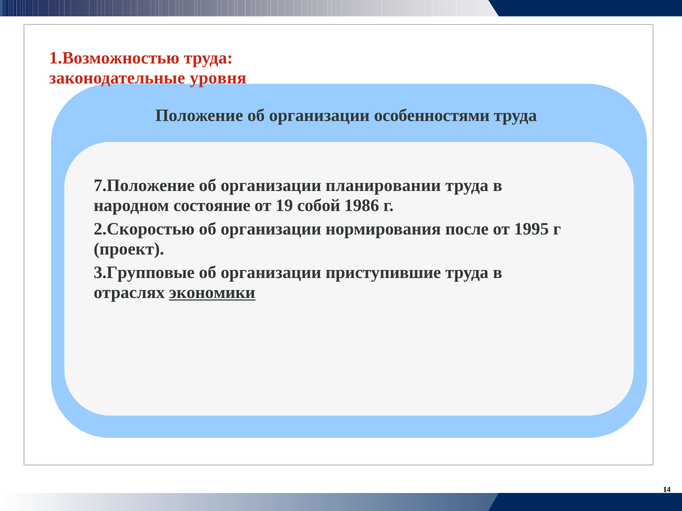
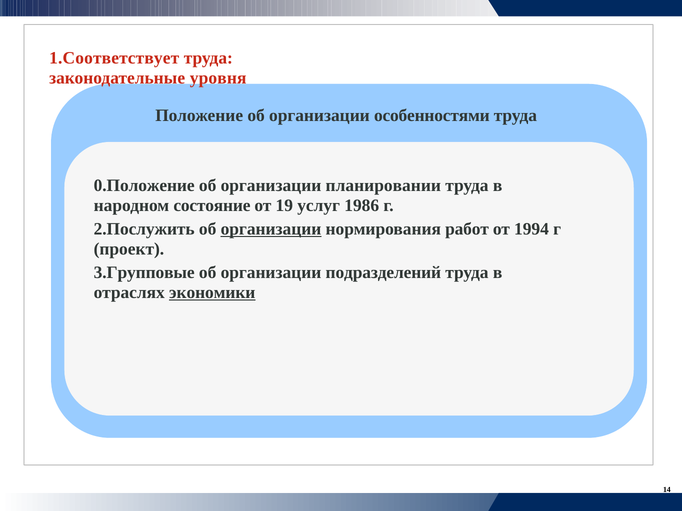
1.Возможностью: 1.Возможностью -> 1.Соответствует
7.Положение: 7.Положение -> 0.Положение
собой: собой -> услуг
2.Скоростью: 2.Скоростью -> 2.Послужить
организации at (271, 229) underline: none -> present
после: после -> работ
1995: 1995 -> 1994
приступившие: приступившие -> подразделений
